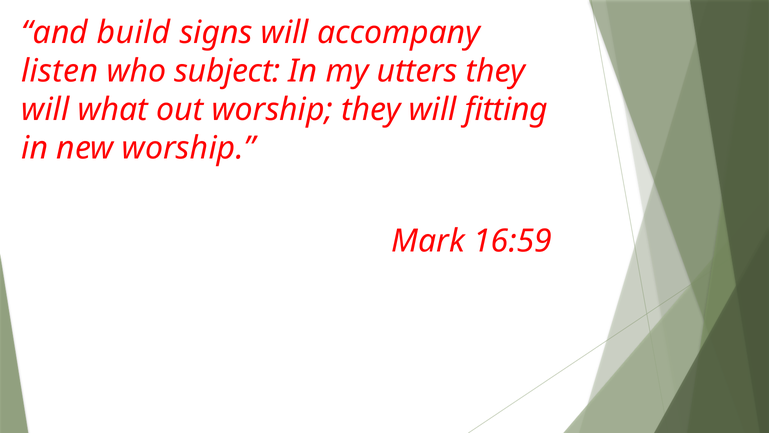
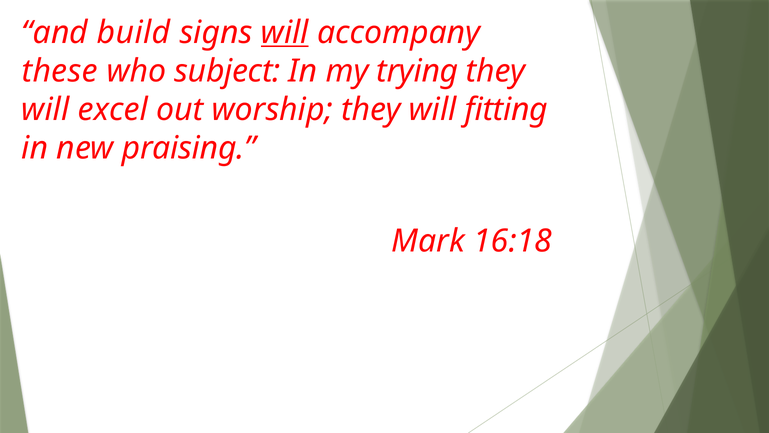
will at (285, 32) underline: none -> present
listen: listen -> these
utters: utters -> trying
what: what -> excel
new worship: worship -> praising
16:59: 16:59 -> 16:18
